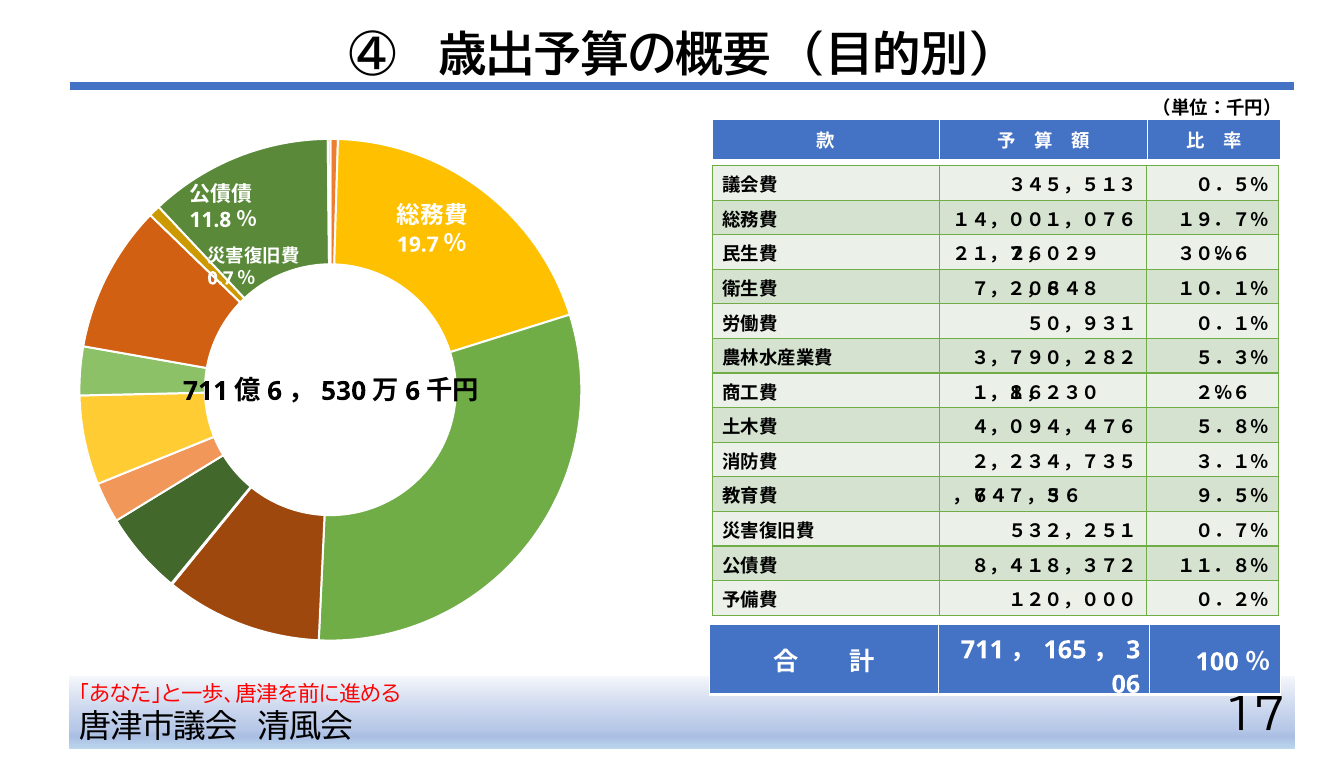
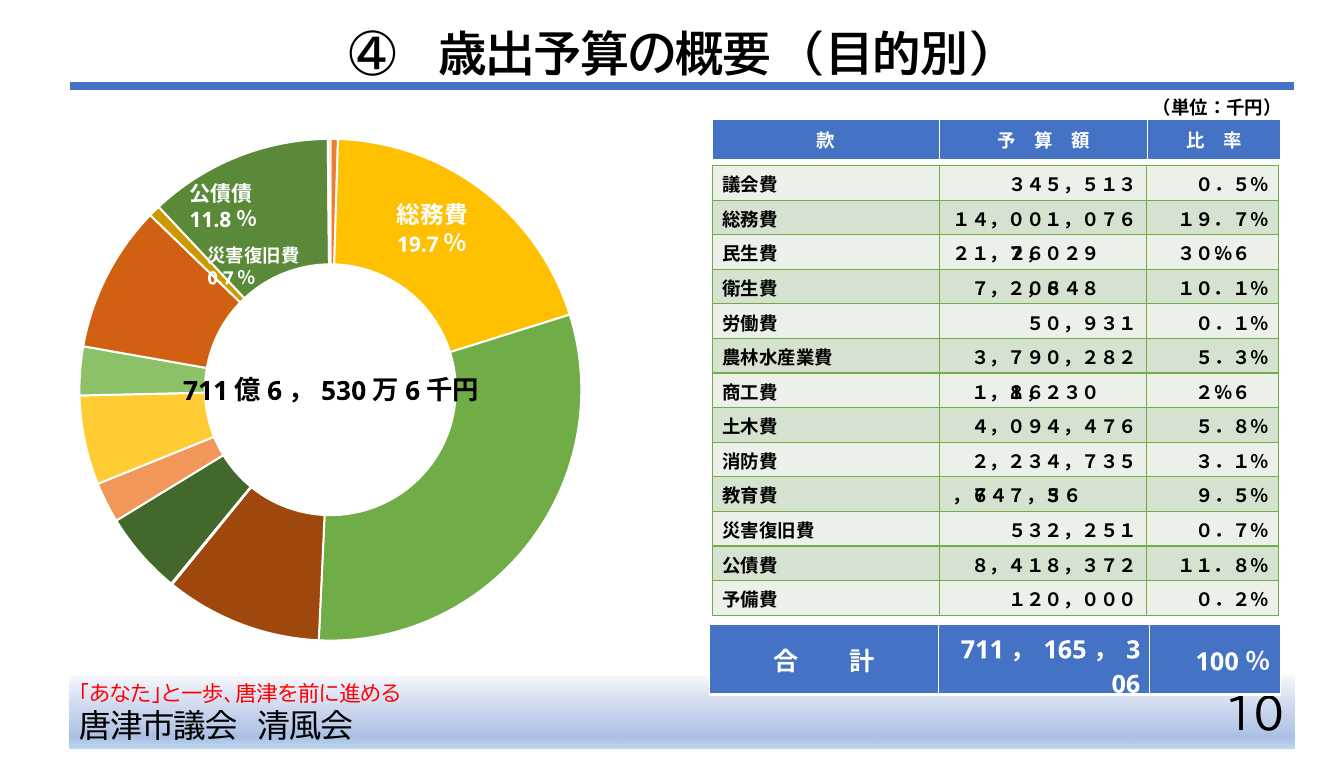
17: 17 -> 10
